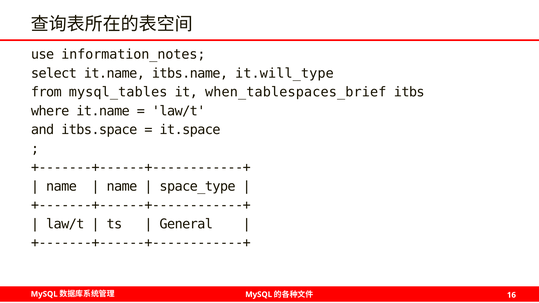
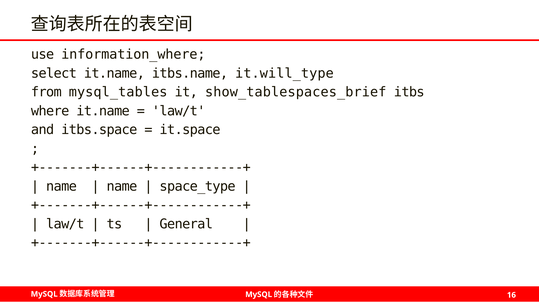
information_notes: information_notes -> information_where
when_tablespaces_brief: when_tablespaces_brief -> show_tablespaces_brief
